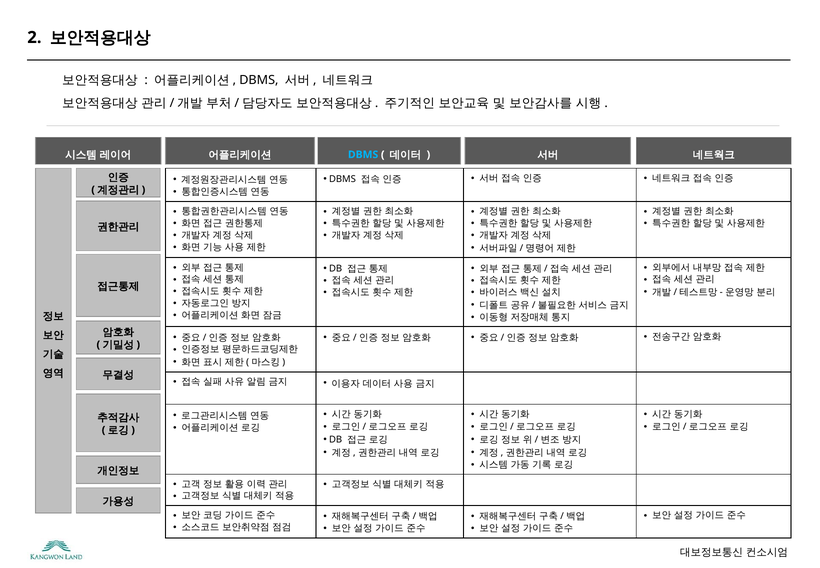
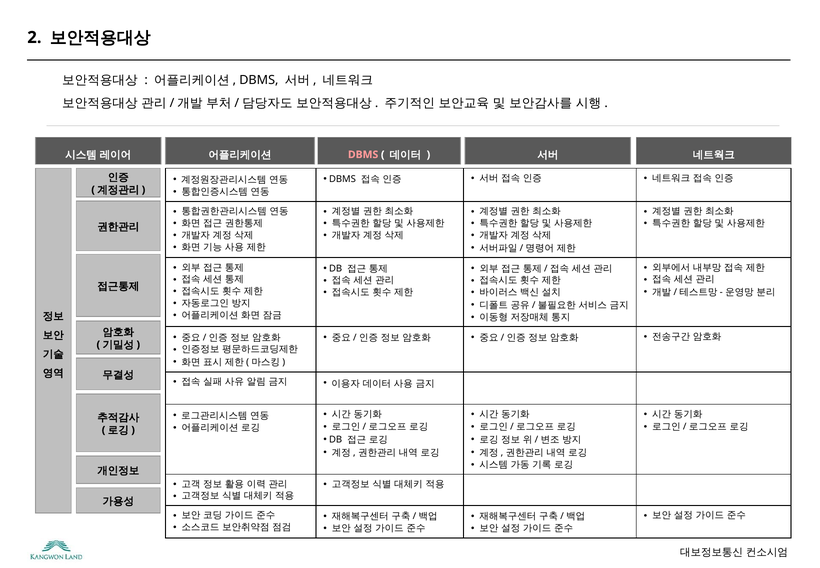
DBMS at (363, 155) colour: light blue -> pink
